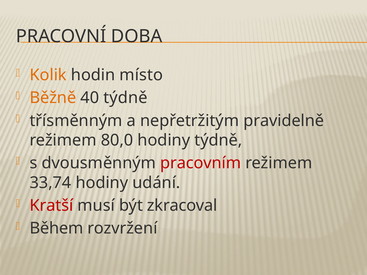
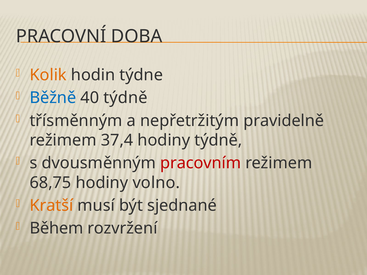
místo: místo -> týdne
Běžně colour: orange -> blue
80,0: 80,0 -> 37,4
33,74: 33,74 -> 68,75
udání: udání -> volno
Kratší colour: red -> orange
zkracoval: zkracoval -> sjednané
